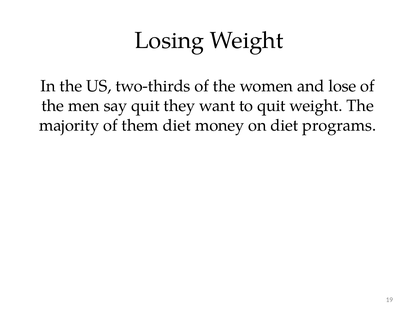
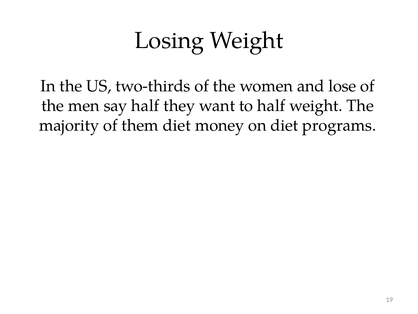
say quit: quit -> half
to quit: quit -> half
